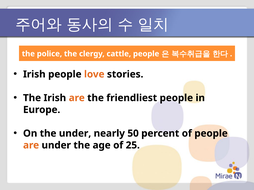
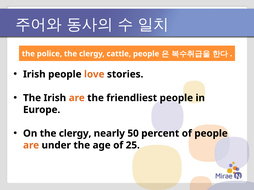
On the under: under -> clergy
